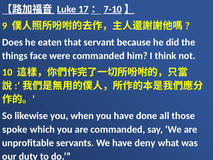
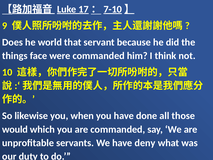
eaten: eaten -> world
spoke: spoke -> would
